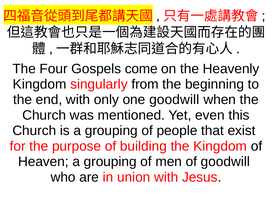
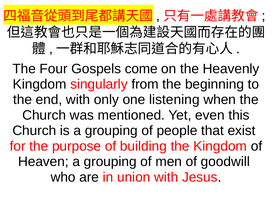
one goodwill: goodwill -> listening
